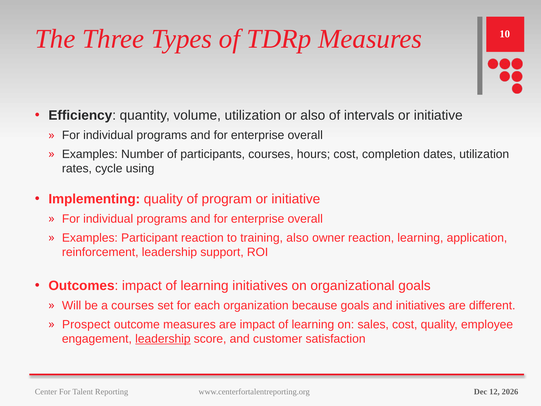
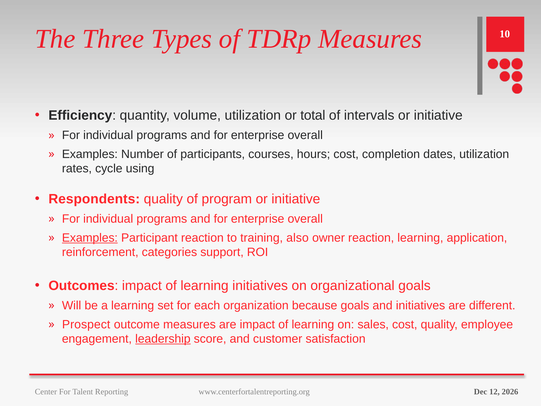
or also: also -> total
Implementing: Implementing -> Respondents
Examples at (90, 238) underline: none -> present
reinforcement leadership: leadership -> categories
a courses: courses -> learning
